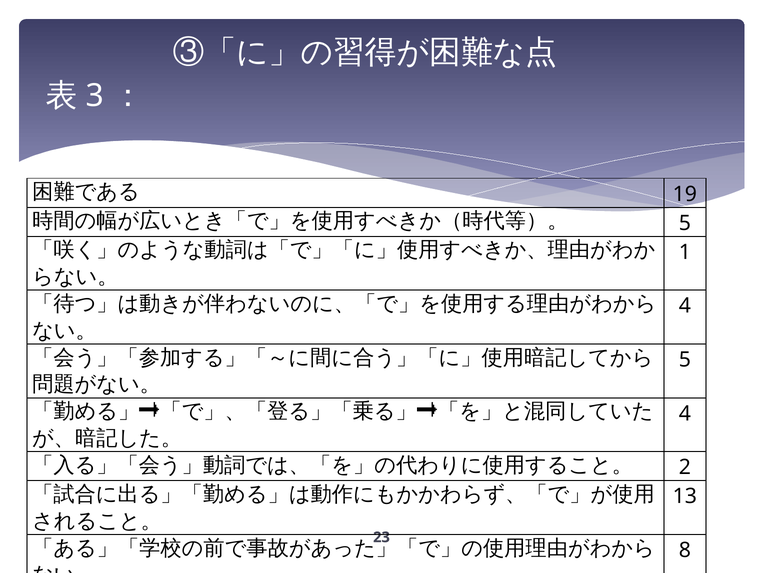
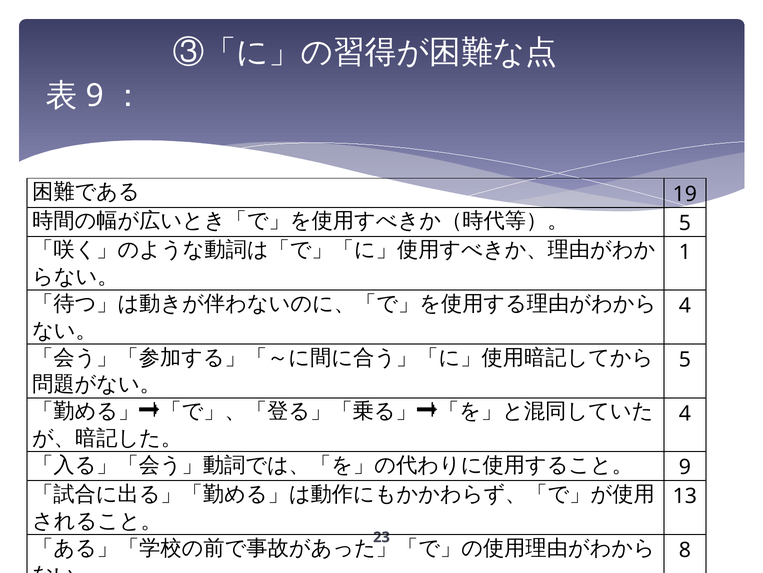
3 at (95, 96): 3 -> 9
2 at (685, 467): 2 -> 9
